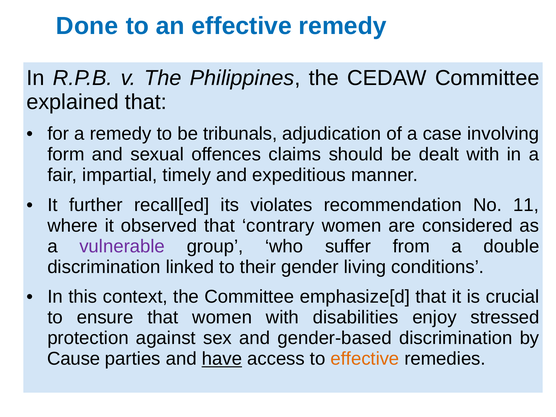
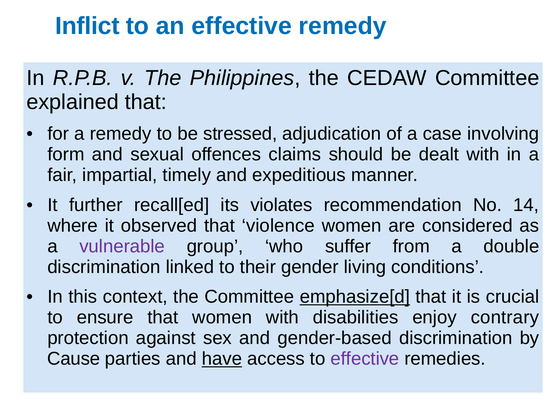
Done: Done -> Inflict
tribunals: tribunals -> stressed
11: 11 -> 14
contrary: contrary -> violence
emphasize[d underline: none -> present
stressed: stressed -> contrary
effective at (365, 359) colour: orange -> purple
